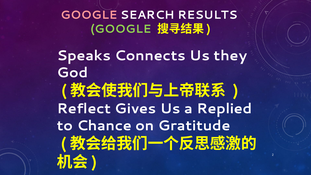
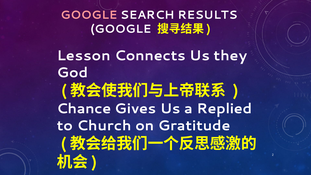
GOOGLE at (121, 29) colour: light green -> white
Speaks: Speaks -> Lesson
Reflect: Reflect -> Chance
Chance: Chance -> Church
